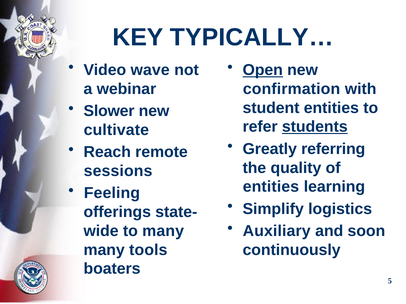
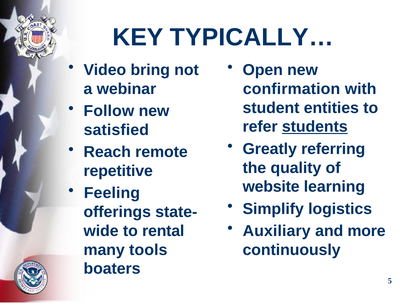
wave: wave -> bring
Open underline: present -> none
Slower: Slower -> Follow
cultivate: cultivate -> satisfied
sessions: sessions -> repetitive
entities at (271, 187): entities -> website
soon: soon -> more
to many: many -> rental
